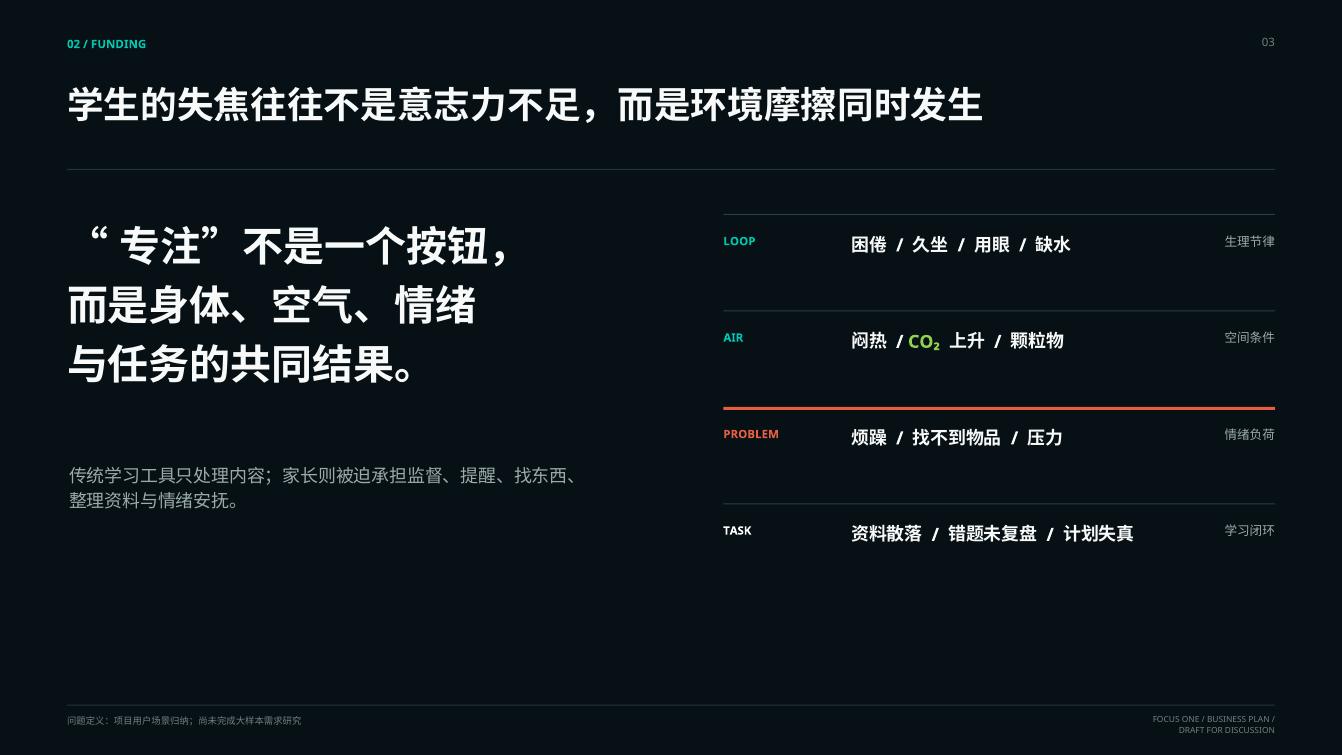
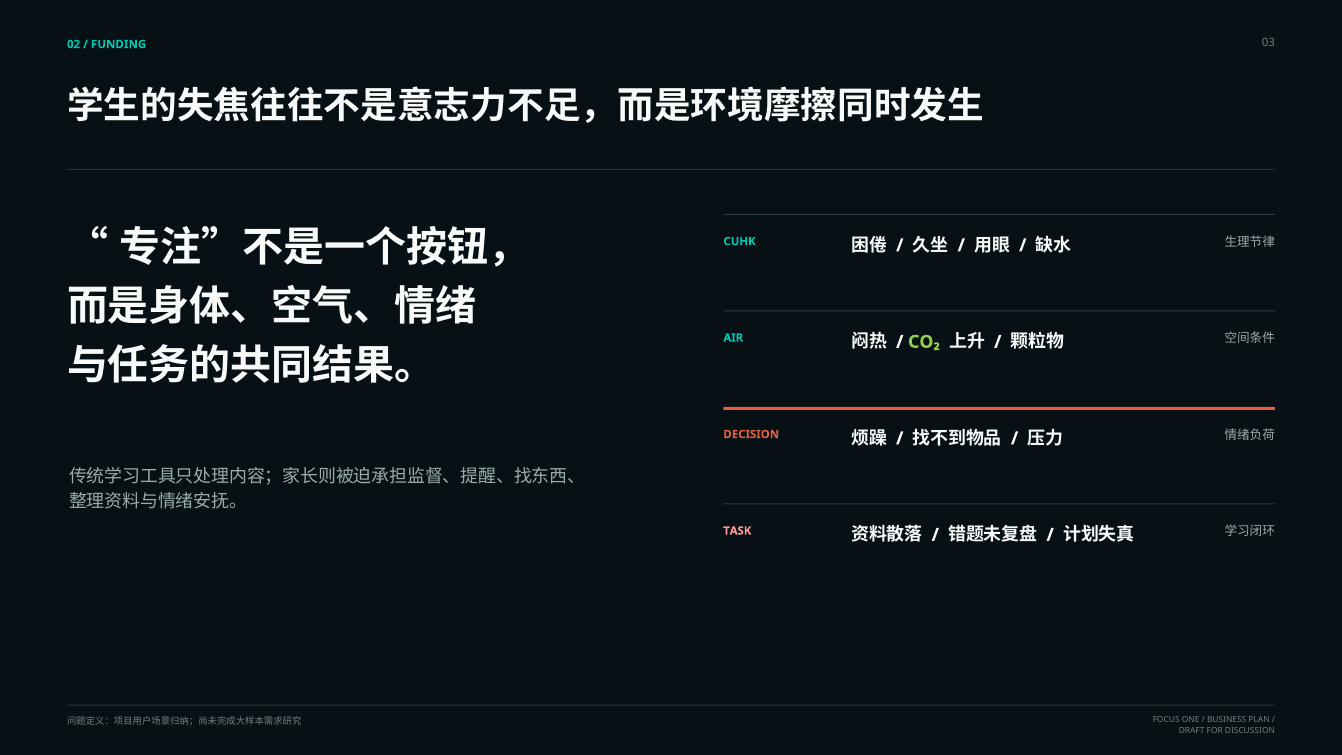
LOOP: LOOP -> CUHK
PROBLEM: PROBLEM -> DECISION
TASK colour: white -> pink
